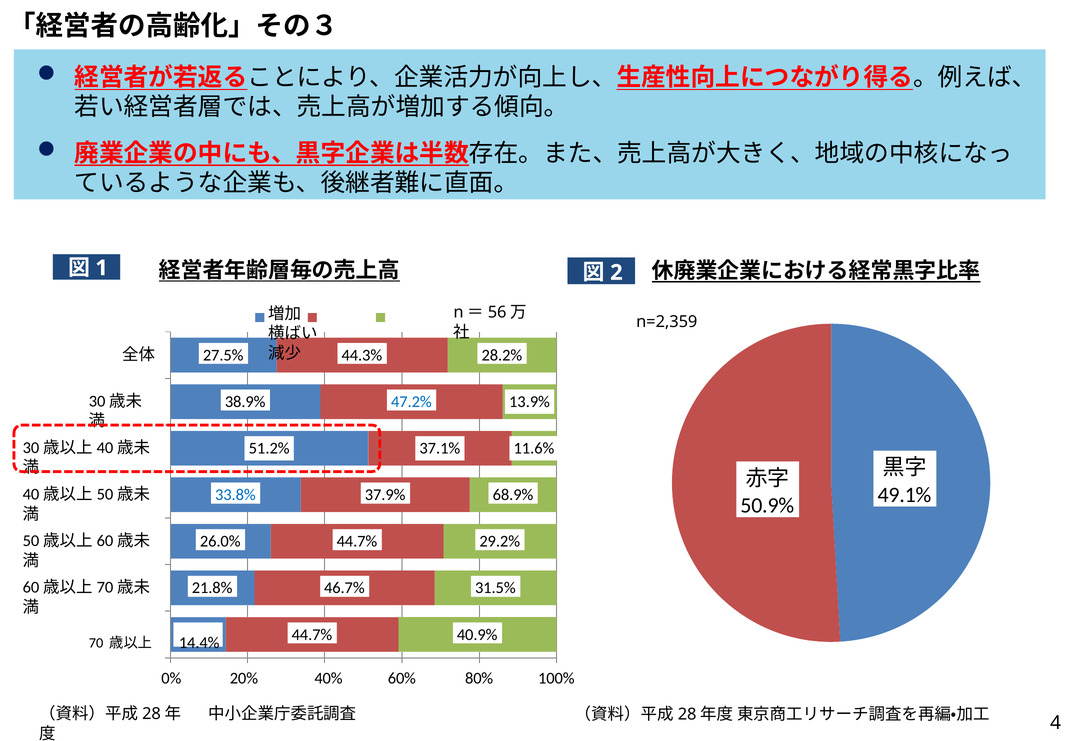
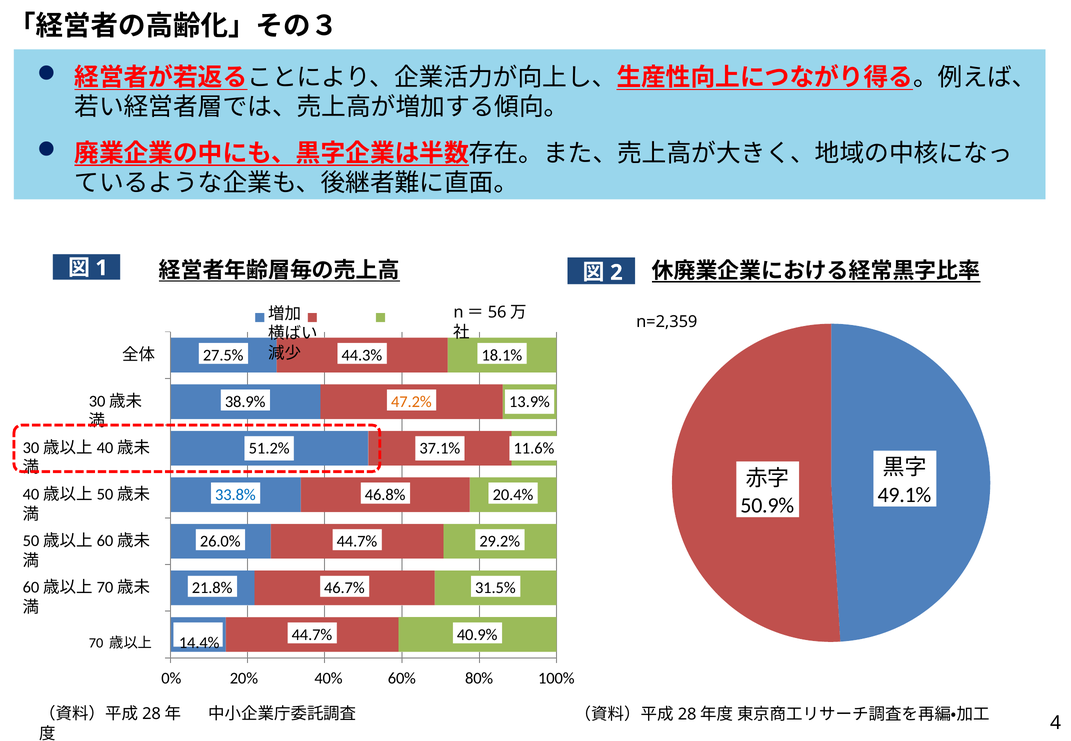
28.2%: 28.2% -> 18.1%
47.2% colour: blue -> orange
37.9%: 37.9% -> 46.8%
68.9%: 68.9% -> 20.4%
